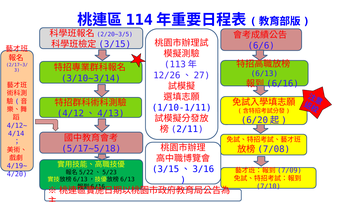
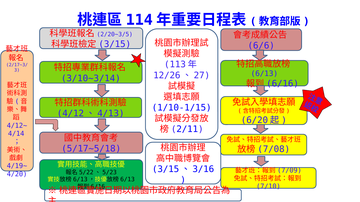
1/10-1/11: 1/10-1/11 -> 1/10-1/15
